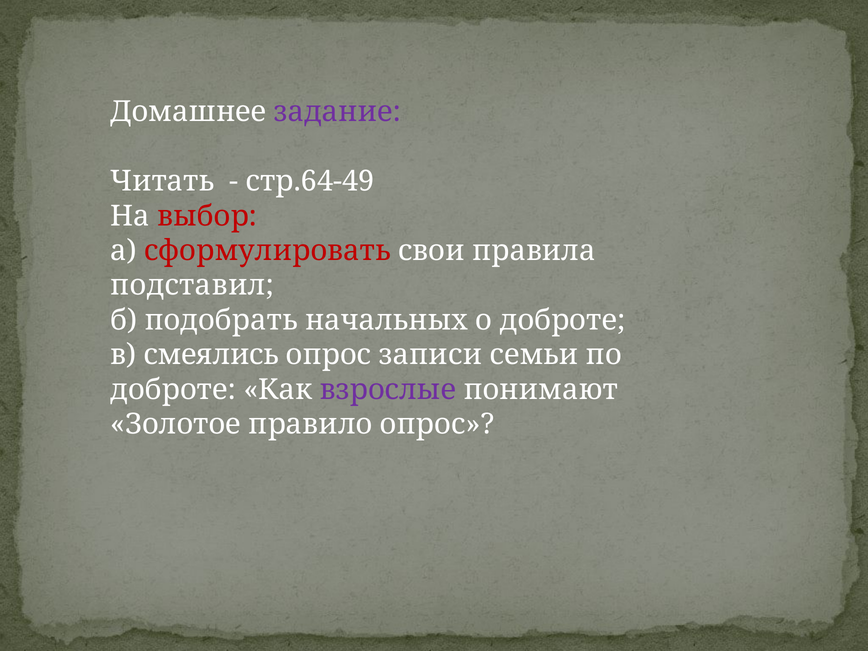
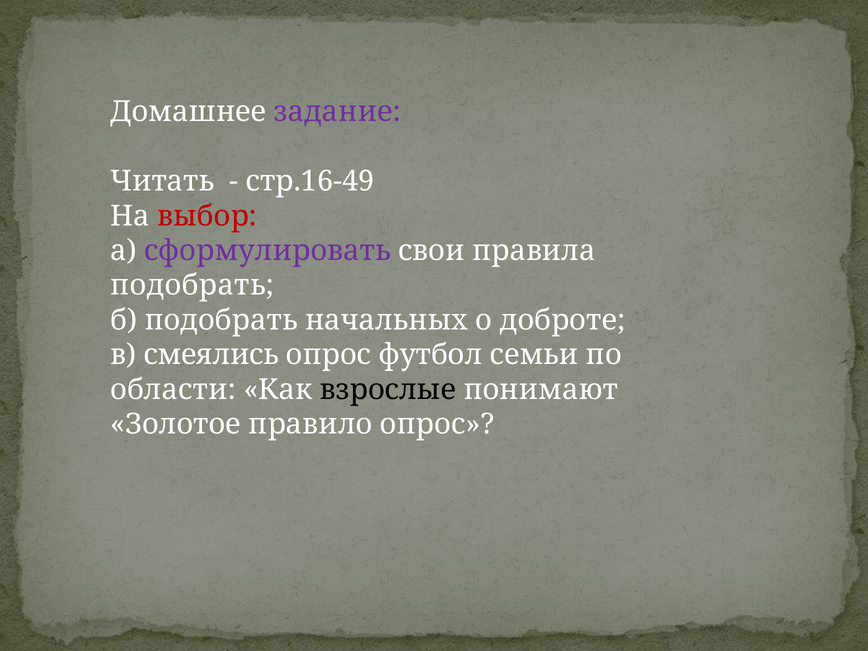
стр.64-49: стр.64-49 -> стр.16-49
сформулировать colour: red -> purple
подставил at (192, 285): подставил -> подобрать
записи: записи -> футбол
доброте at (173, 390): доброте -> области
взрослые colour: purple -> black
